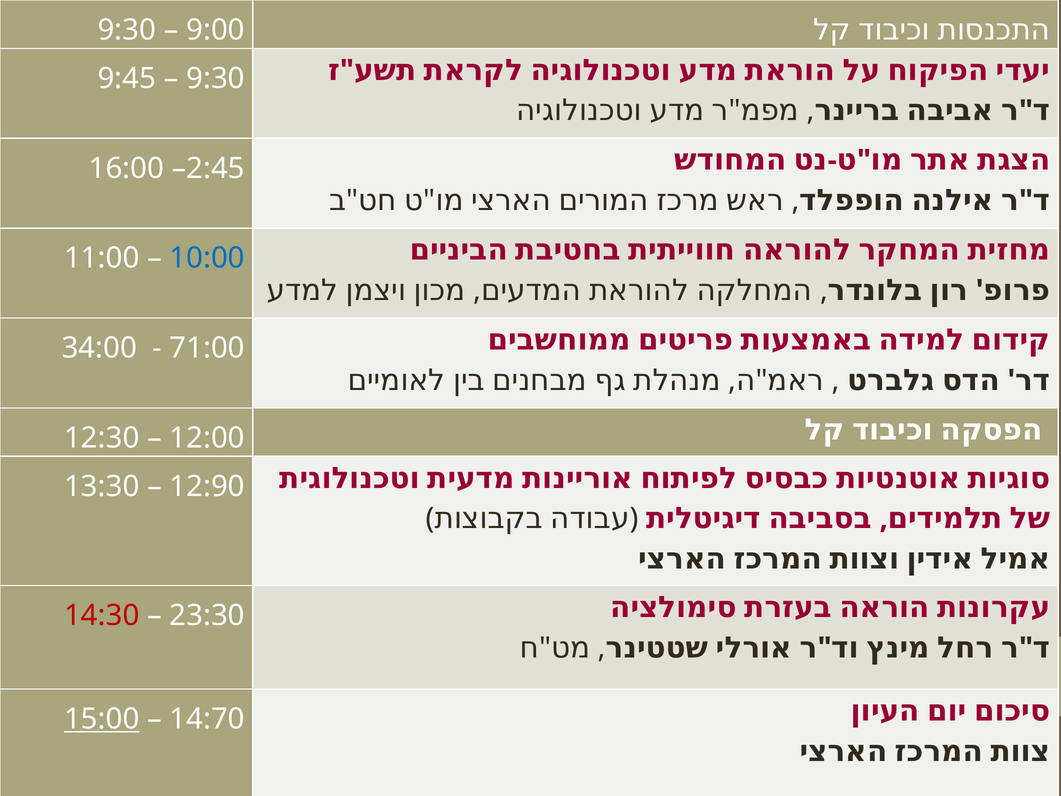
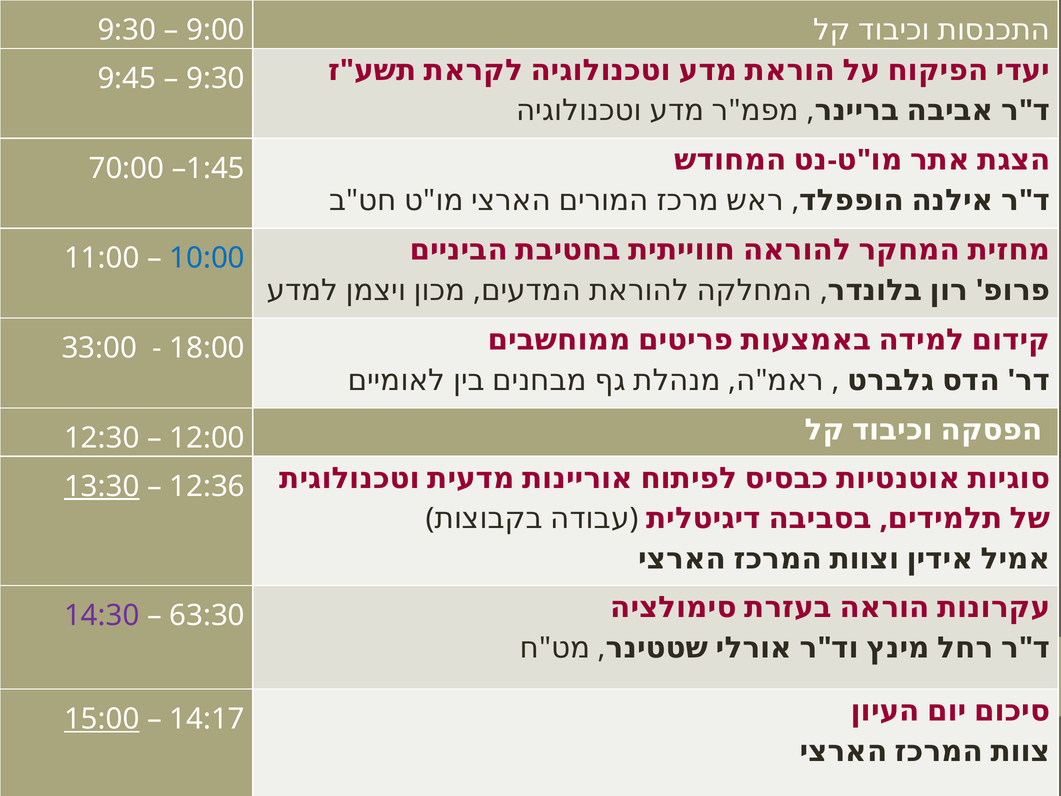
16:00: 16:00 -> 70:00
2:45: 2:45 -> 1:45
34:00: 34:00 -> 33:00
71:00: 71:00 -> 18:00
13:30 at (102, 486) underline: none -> present
12:90: 12:90 -> 12:36
14:30 at (102, 615) colour: red -> purple
23:30: 23:30 -> 63:30
14:70: 14:70 -> 14:17
